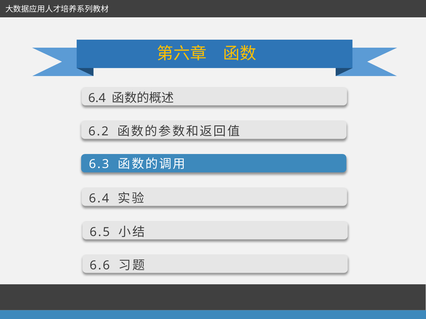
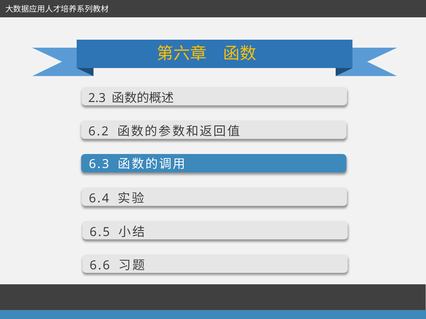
6.4 at (97, 98): 6.4 -> 2.3
